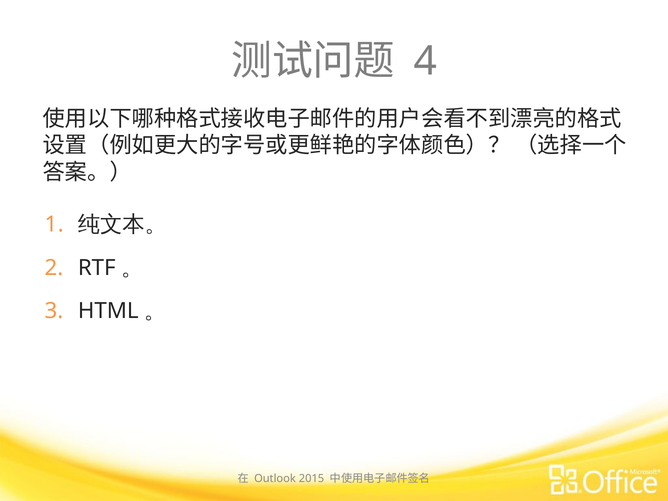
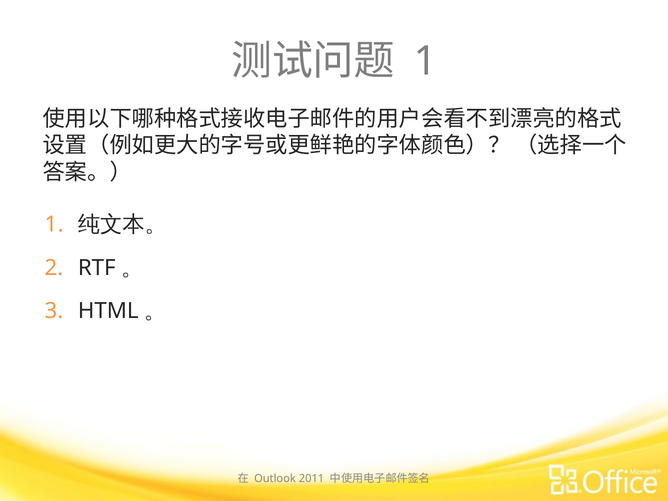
4 at (425, 61): 4 -> 1
2015: 2015 -> 2011
